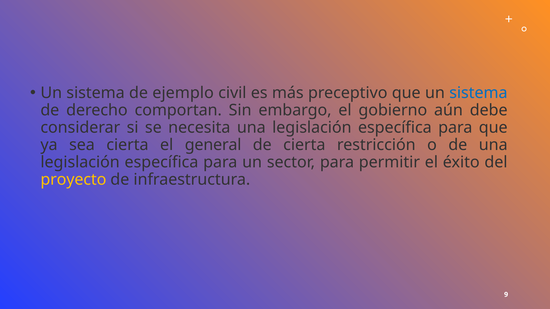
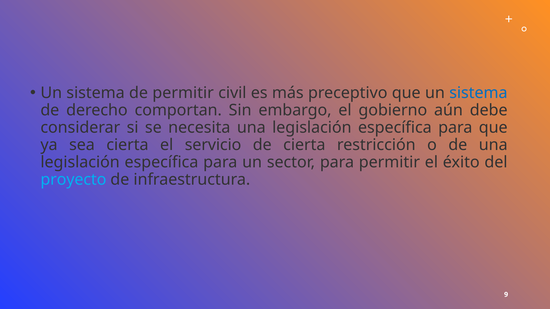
de ejemplo: ejemplo -> permitir
general: general -> servicio
proyecto colour: yellow -> light blue
